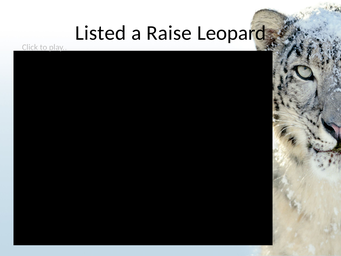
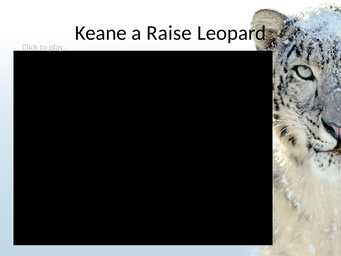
Listed: Listed -> Keane
